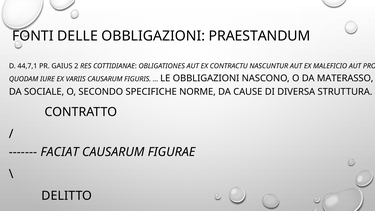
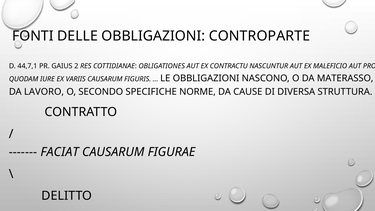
PRAESTANDUM: PRAESTANDUM -> CONTROPARTE
SOCIALE: SOCIALE -> LAVORO
